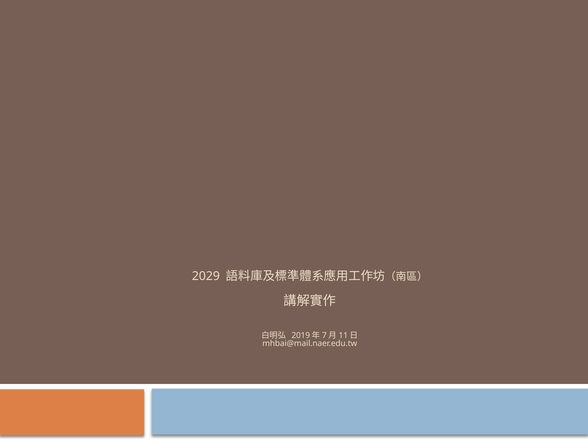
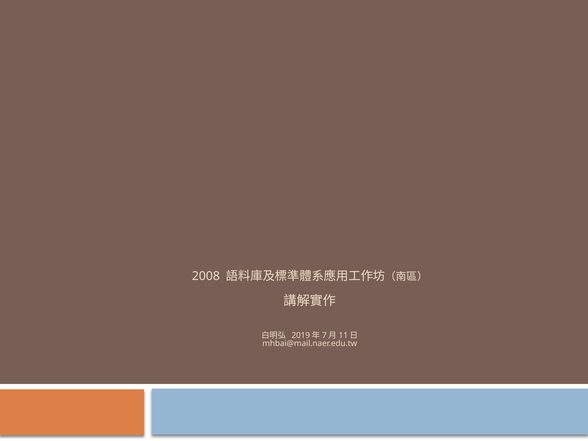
2029: 2029 -> 2008
